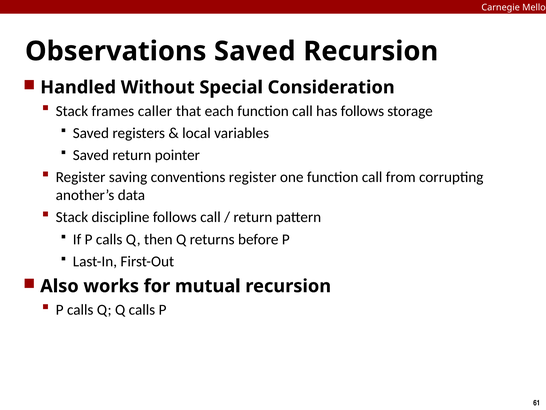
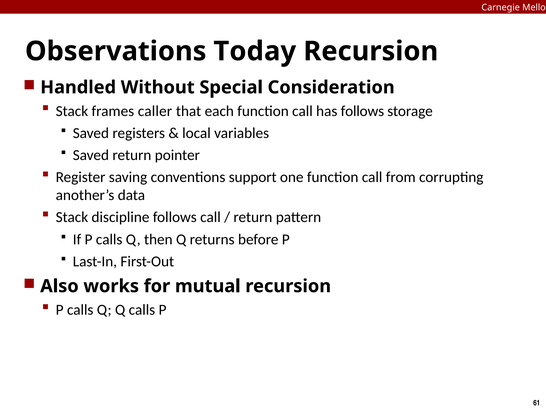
Observations Saved: Saved -> Today
conventions register: register -> support
